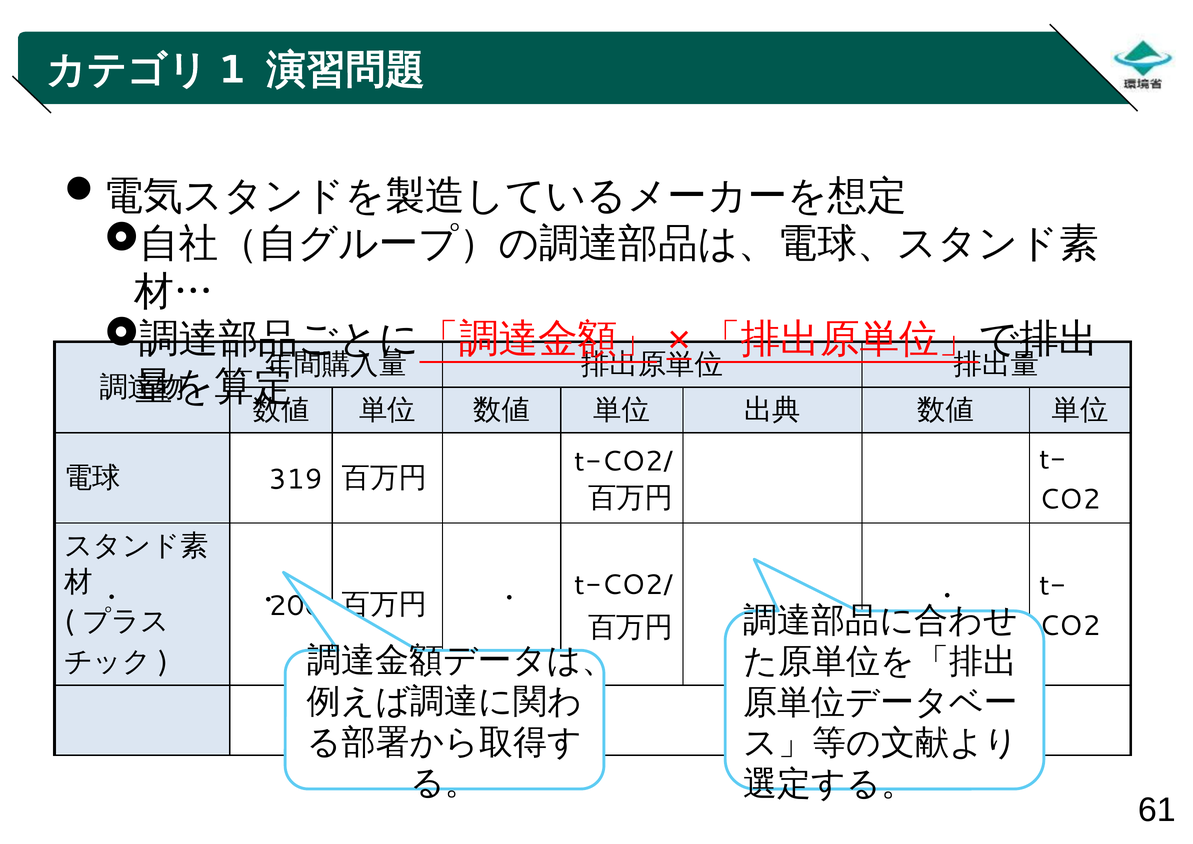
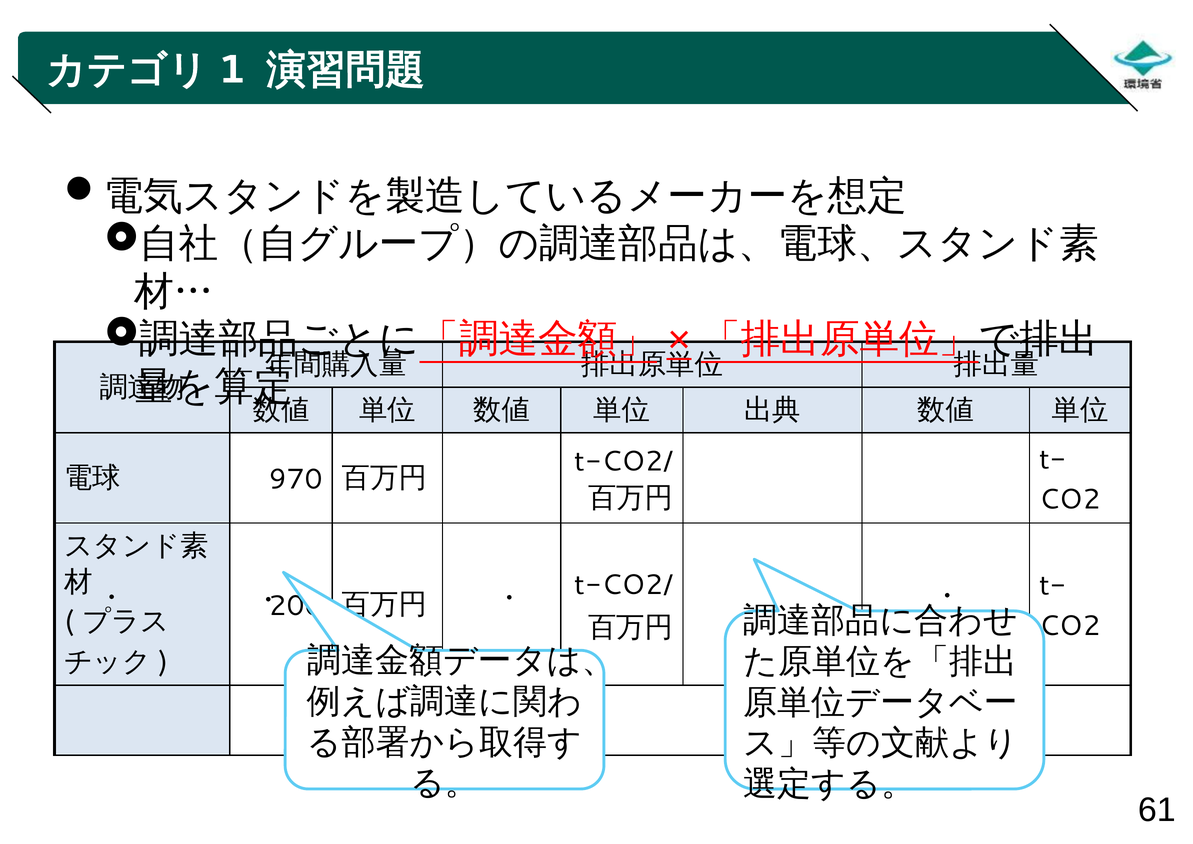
319: 319 -> 970
